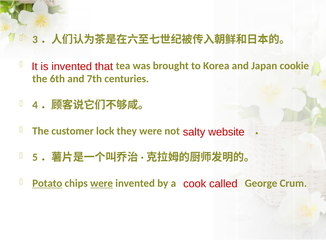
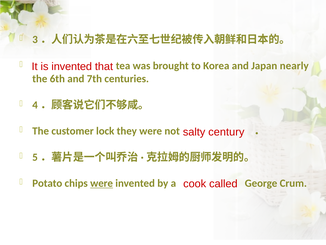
cookie: cookie -> nearly
website: website -> century
Potato underline: present -> none
